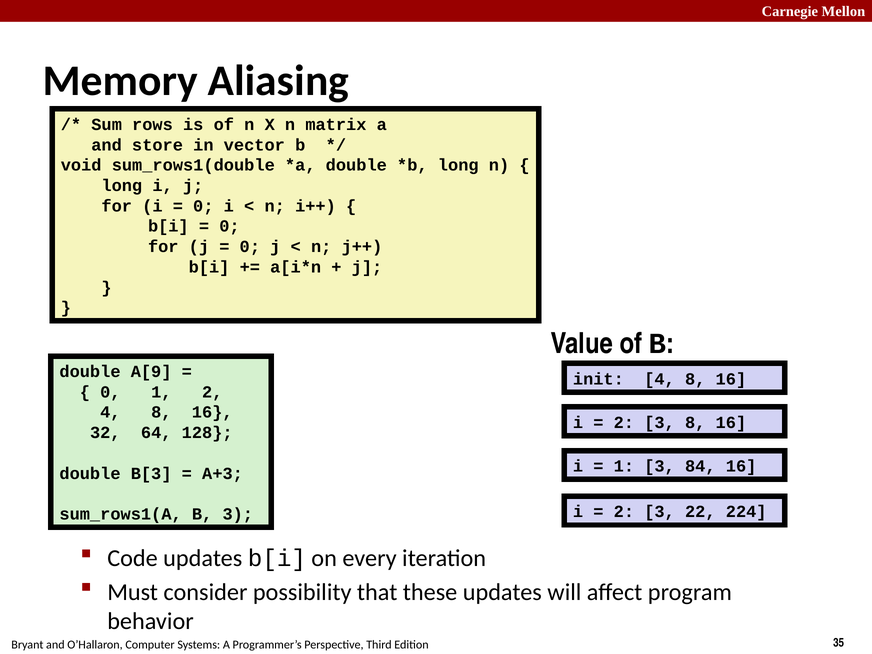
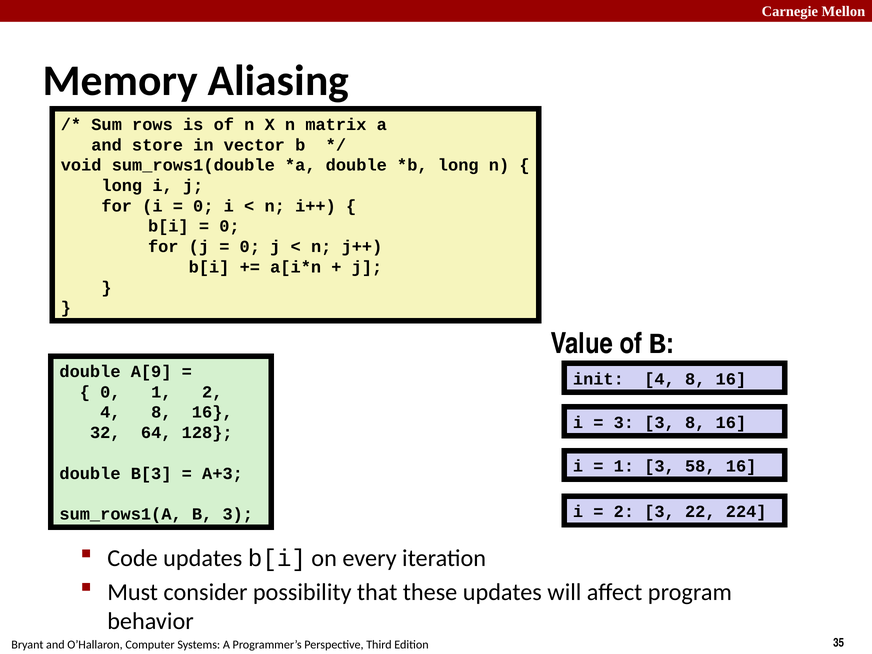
2 at (624, 423): 2 -> 3
84: 84 -> 58
